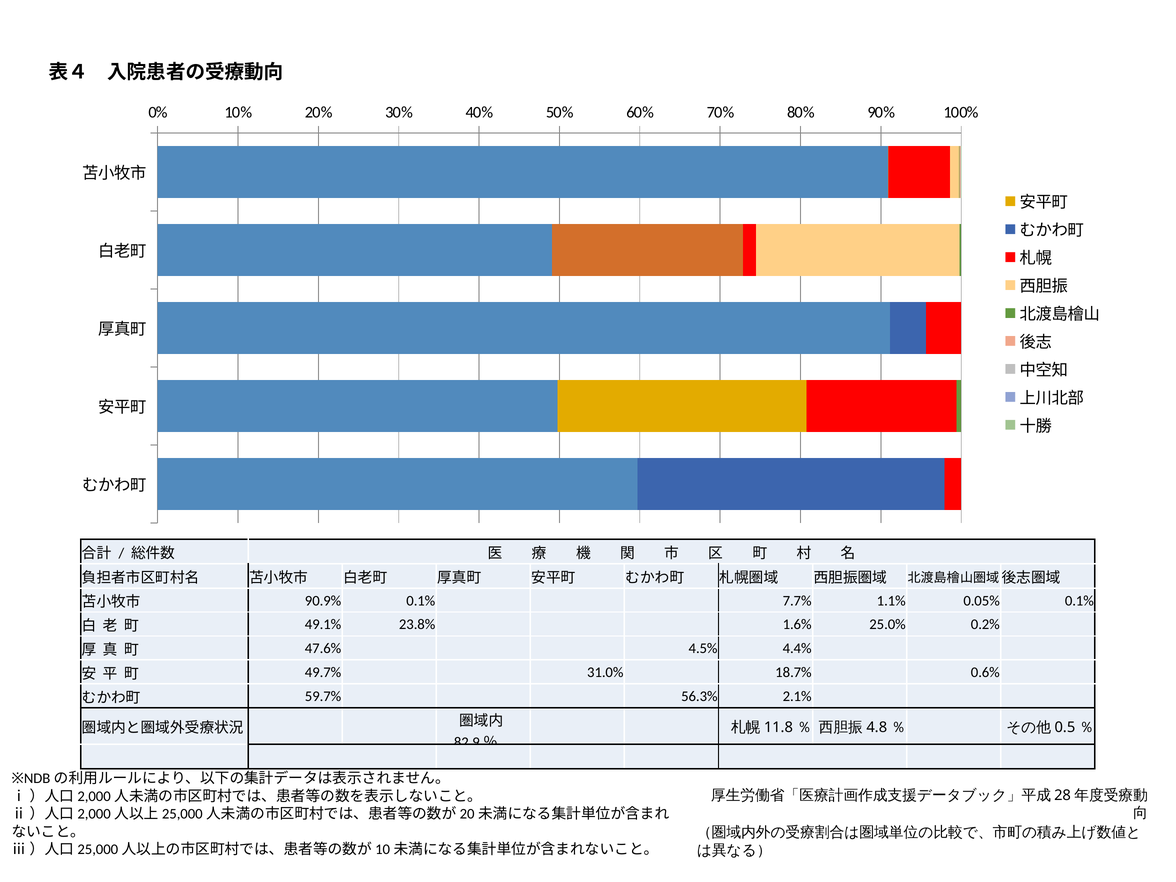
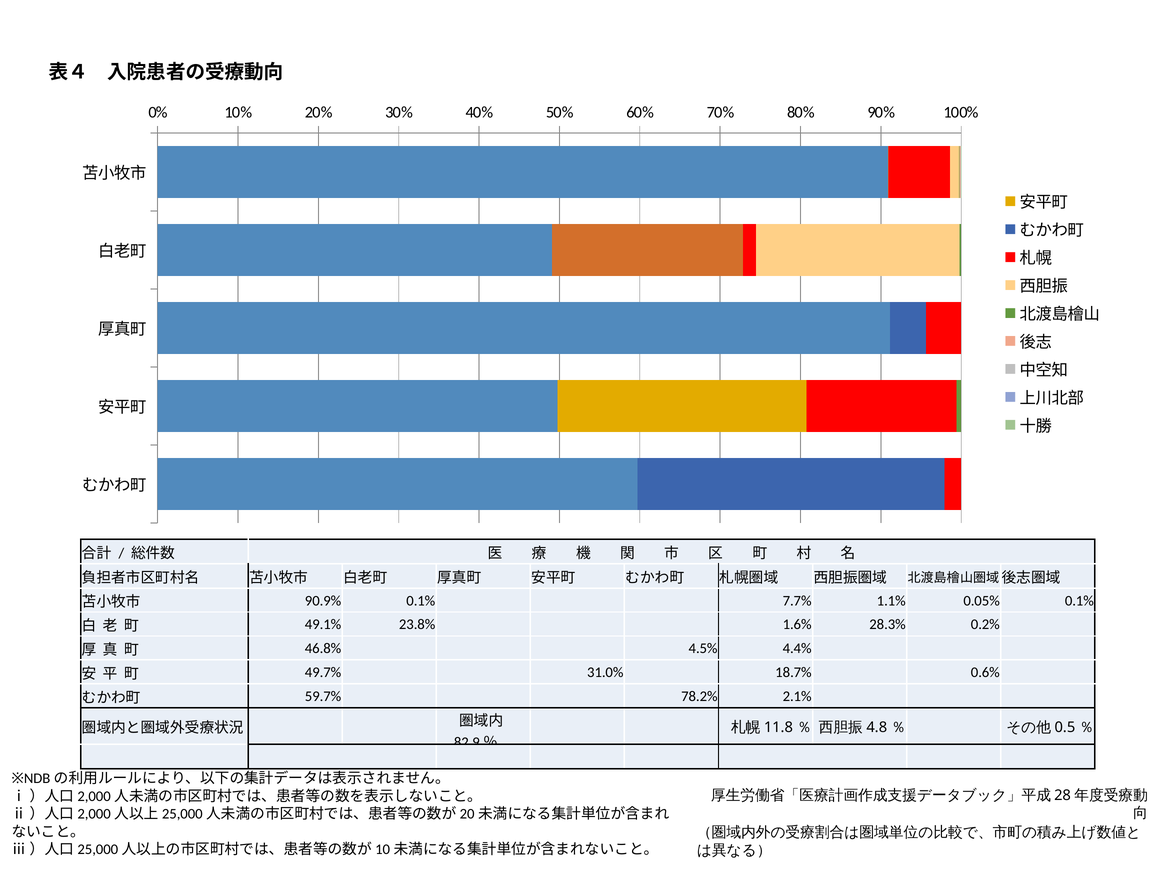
25.0%: 25.0% -> 28.3%
47.6%: 47.6% -> 46.8%
56.3%: 56.3% -> 78.2%
